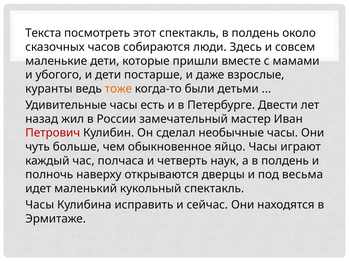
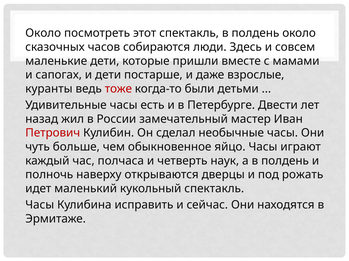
Текста at (43, 33): Текста -> Около
убогого: убогого -> сапогах
тоже colour: orange -> red
весьма: весьма -> рожать
